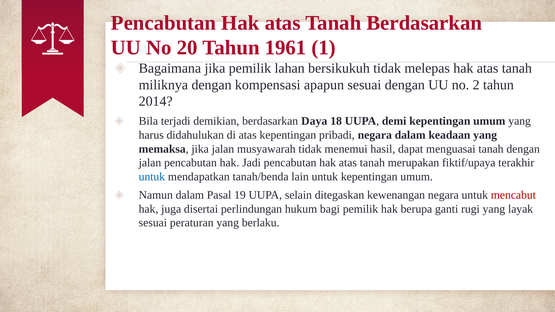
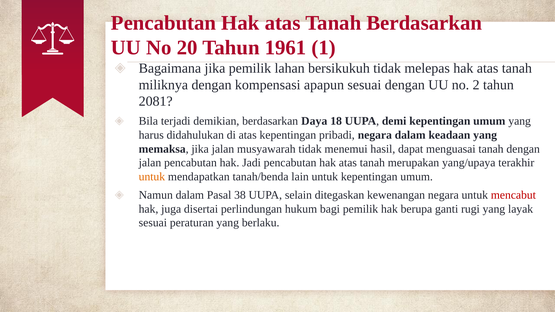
2014: 2014 -> 2081
fiktif/upaya: fiktif/upaya -> yang/upaya
untuk at (152, 177) colour: blue -> orange
19: 19 -> 38
